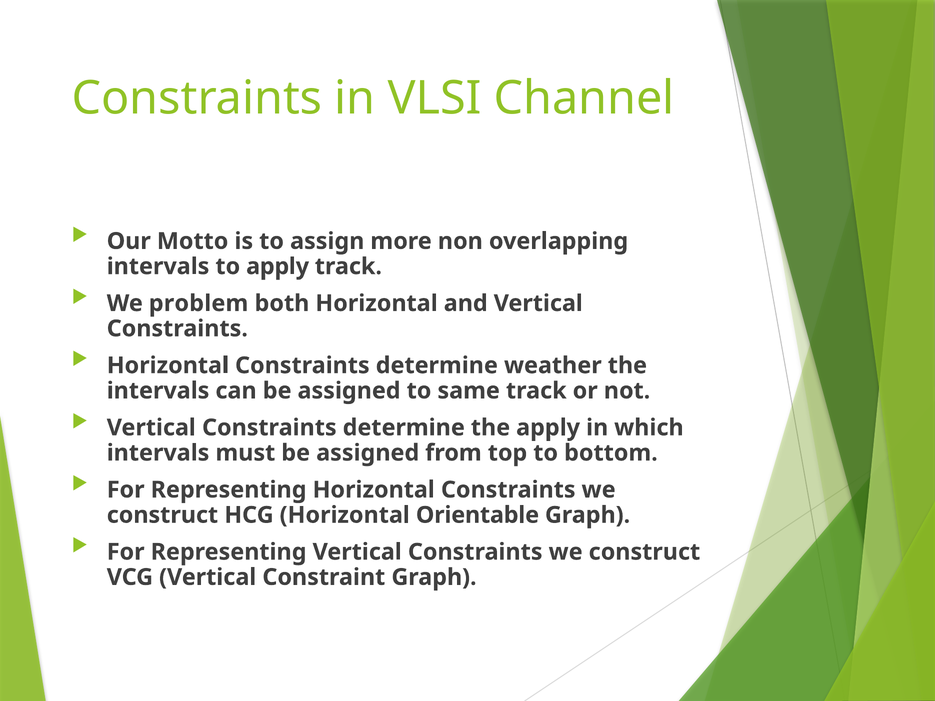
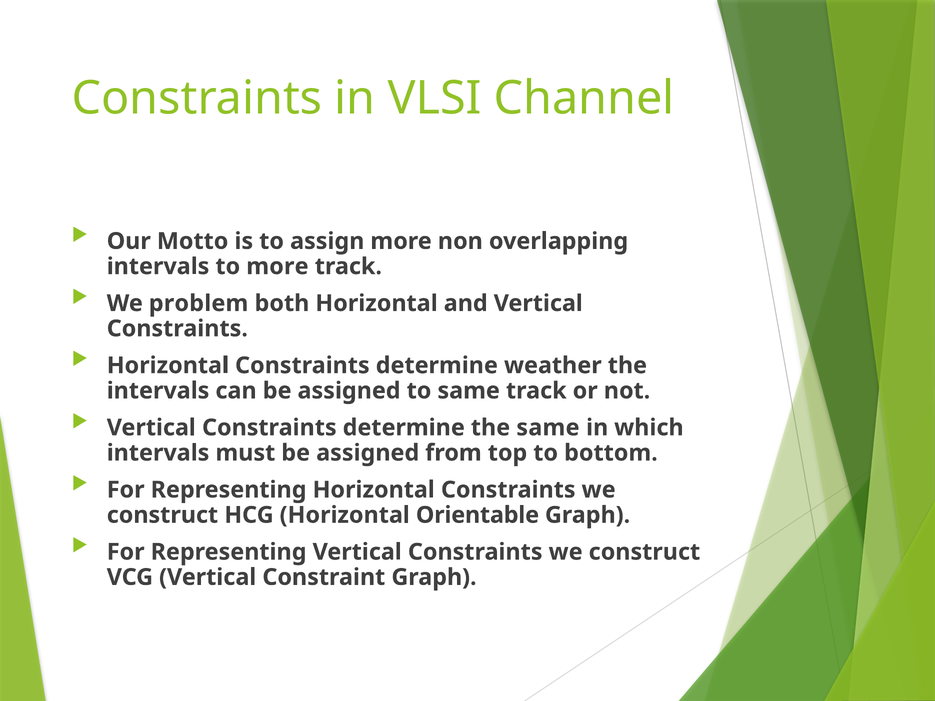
to apply: apply -> more
the apply: apply -> same
